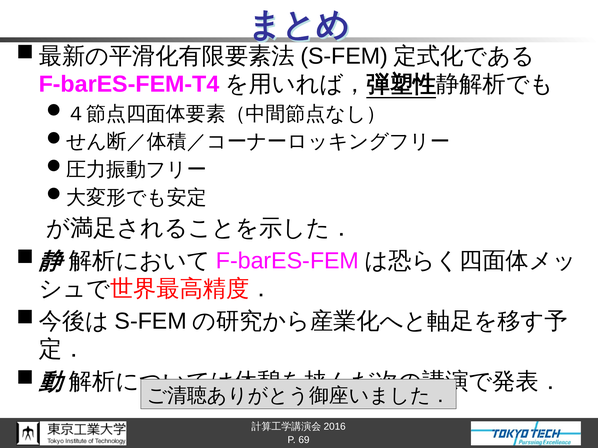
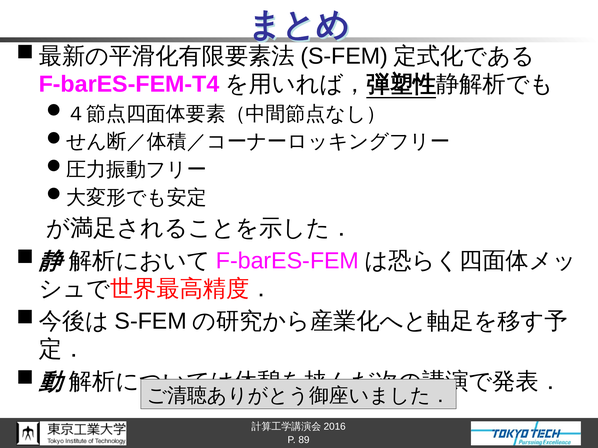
69: 69 -> 89
